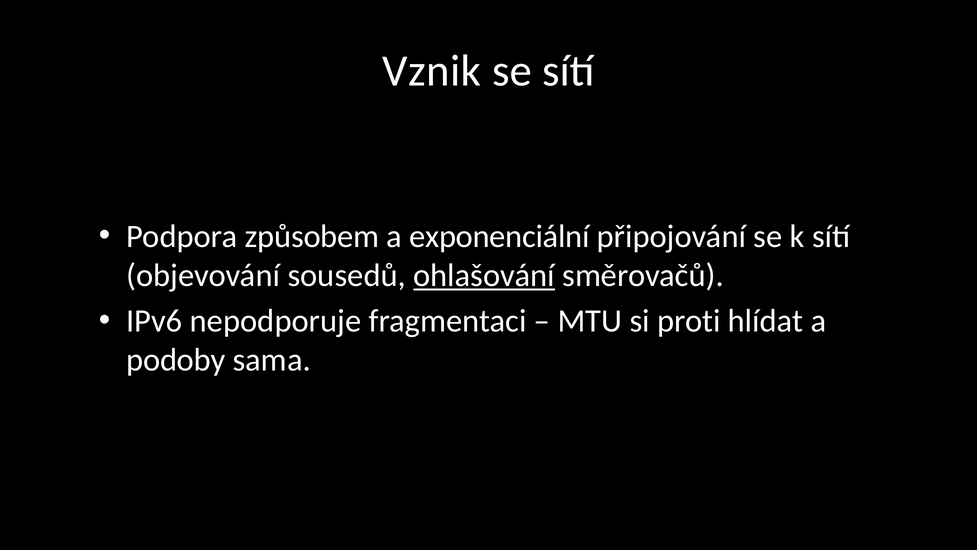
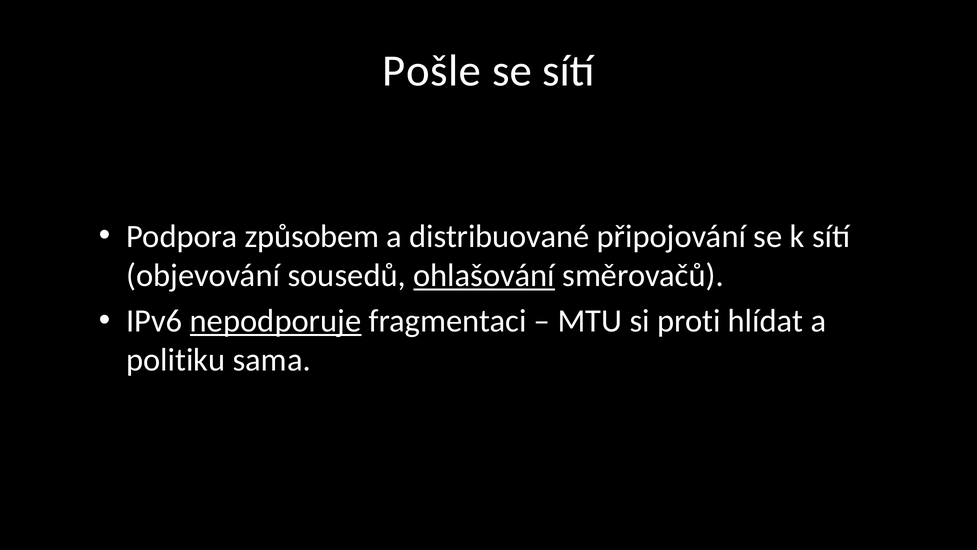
Vznik: Vznik -> Pošle
exponenciální: exponenciální -> distribuované
nepodporuje underline: none -> present
podoby: podoby -> politiku
